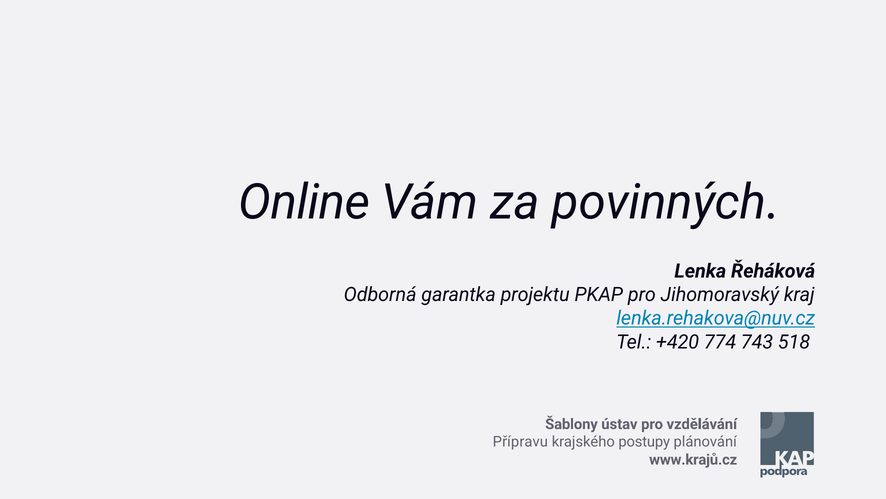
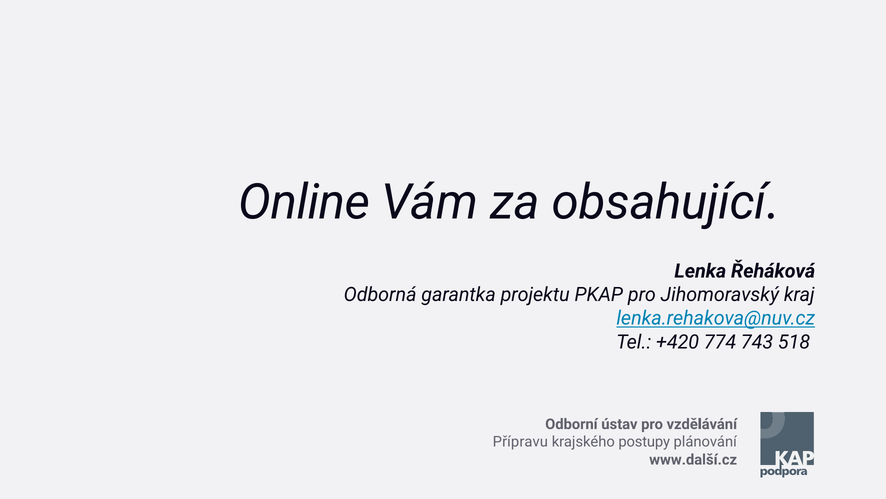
povinných: povinných -> obsahující
Šablony: Šablony -> Odborní
www.krajů.cz: www.krajů.cz -> www.další.cz
